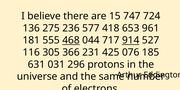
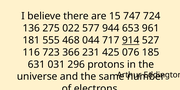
236: 236 -> 022
418: 418 -> 944
468 underline: present -> none
305: 305 -> 723
